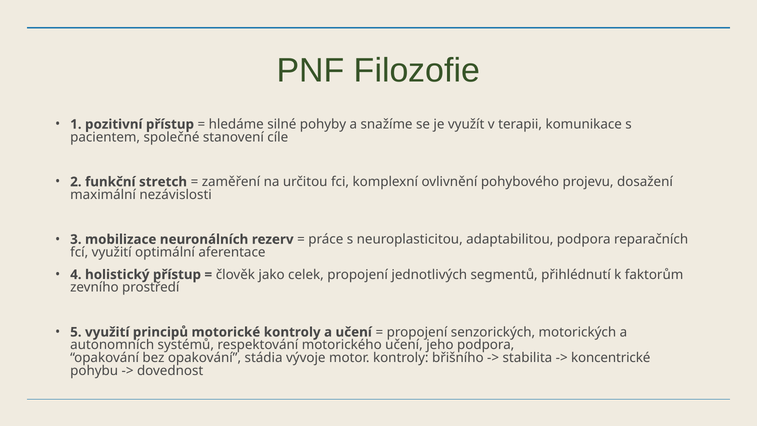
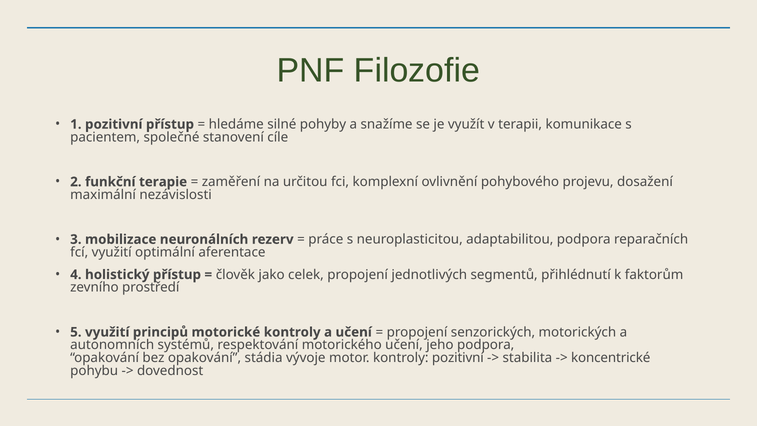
stretch: stretch -> terapie
kontroly břišního: břišního -> pozitivní
